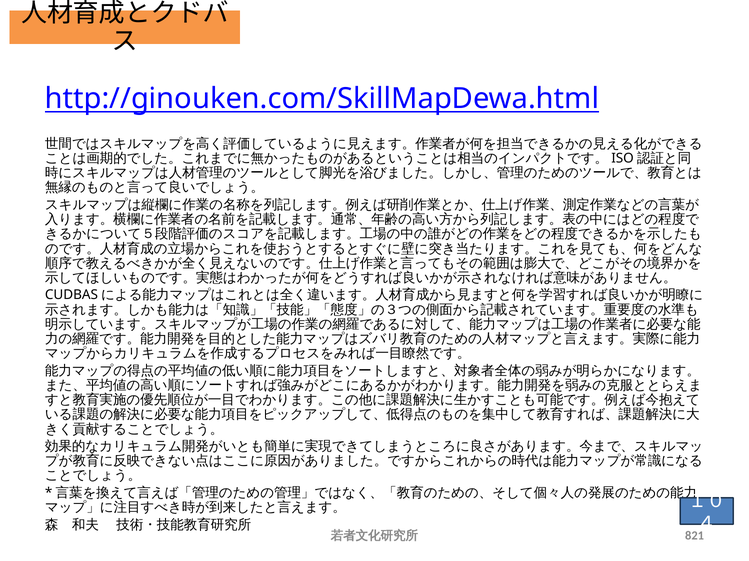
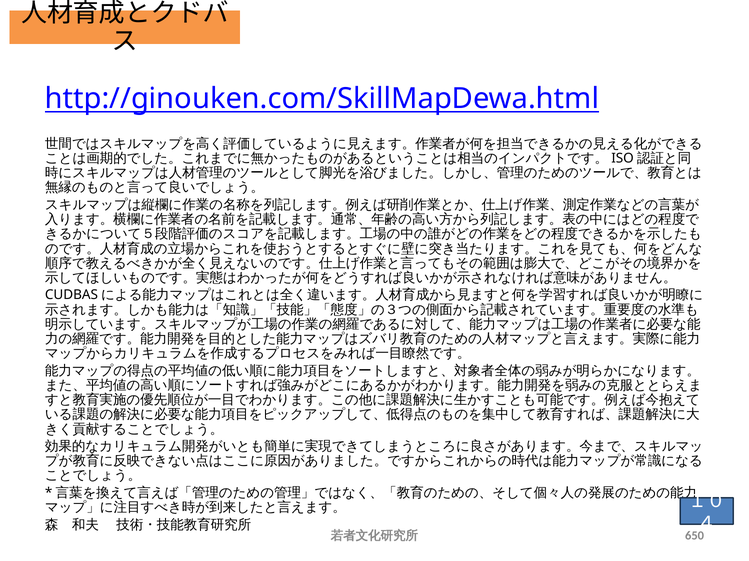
821: 821 -> 650
